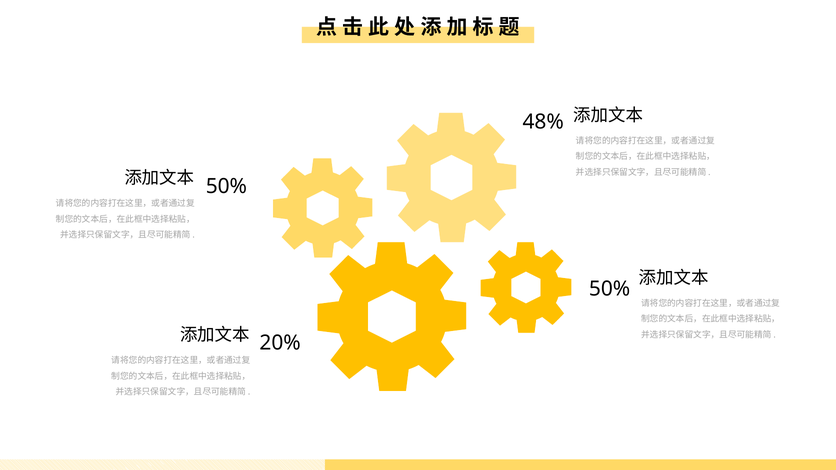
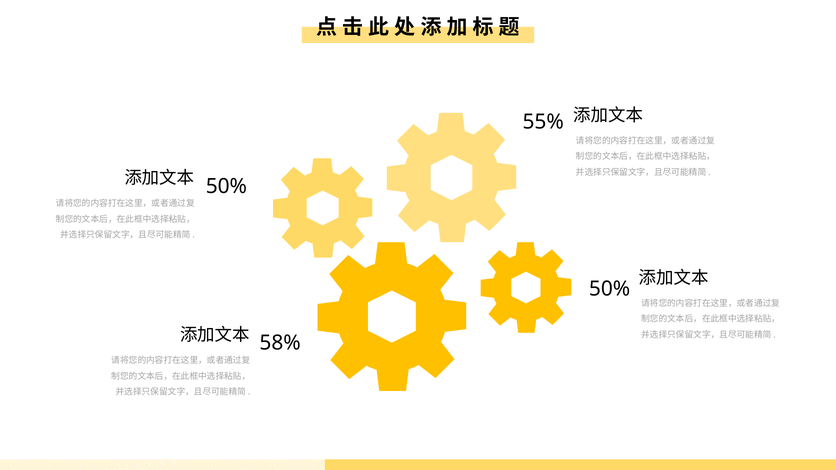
48%: 48% -> 55%
20%: 20% -> 58%
